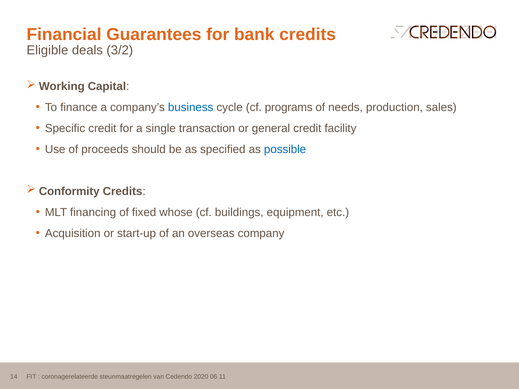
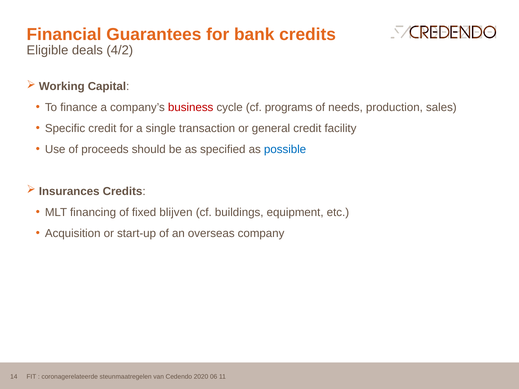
3/2: 3/2 -> 4/2
business colour: blue -> red
Conformity: Conformity -> Insurances
whose: whose -> blijven
